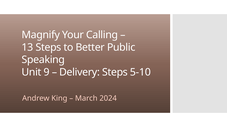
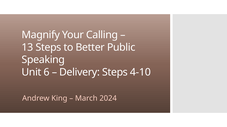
9: 9 -> 6
5-10: 5-10 -> 4-10
